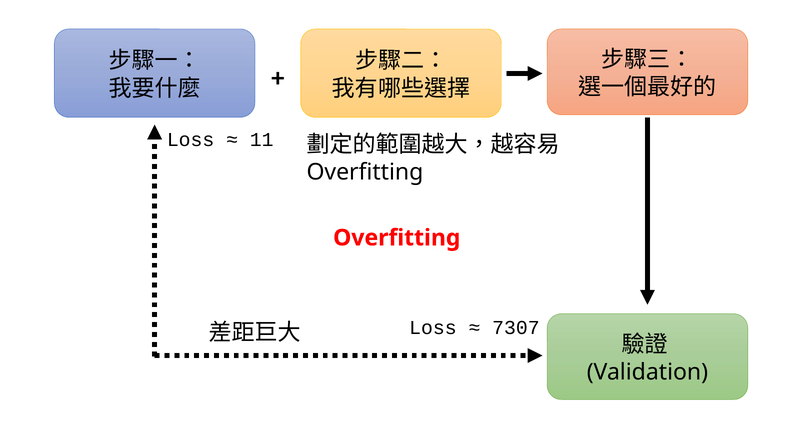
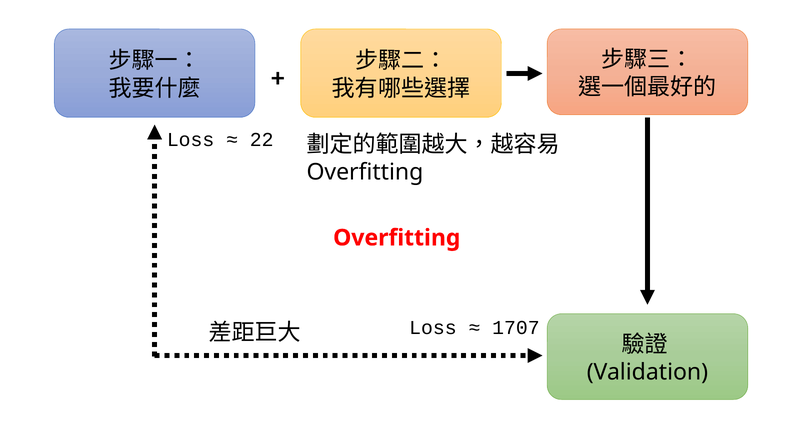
11: 11 -> 22
7307: 7307 -> 1707
